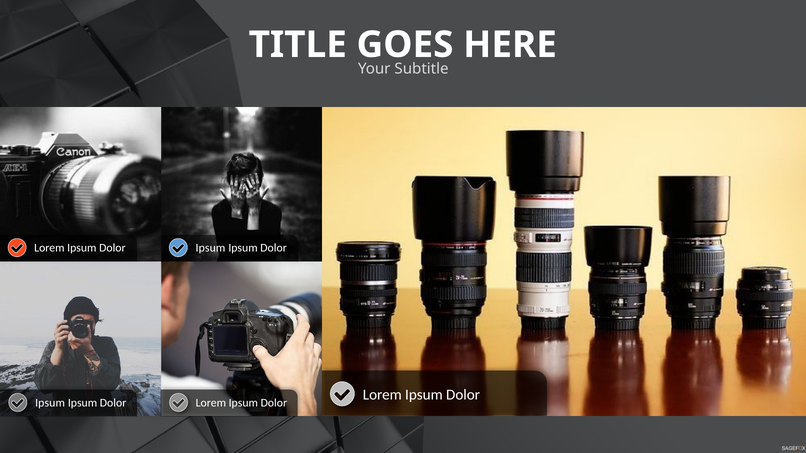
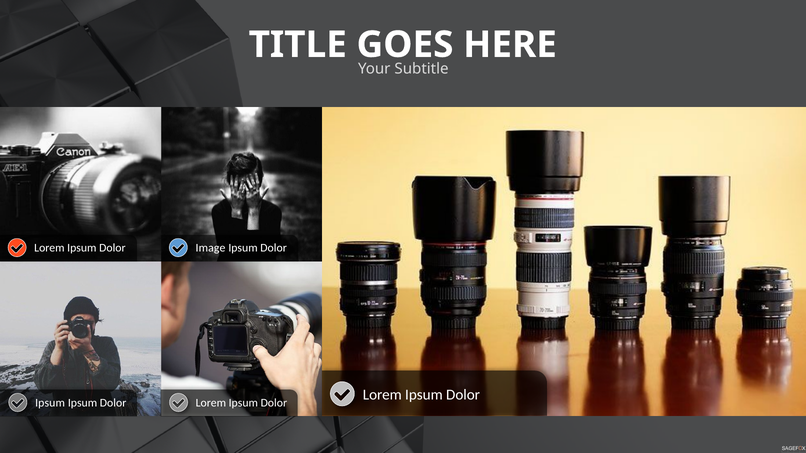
Lorem Ipsum Dolor Ipsum: Ipsum -> Image
